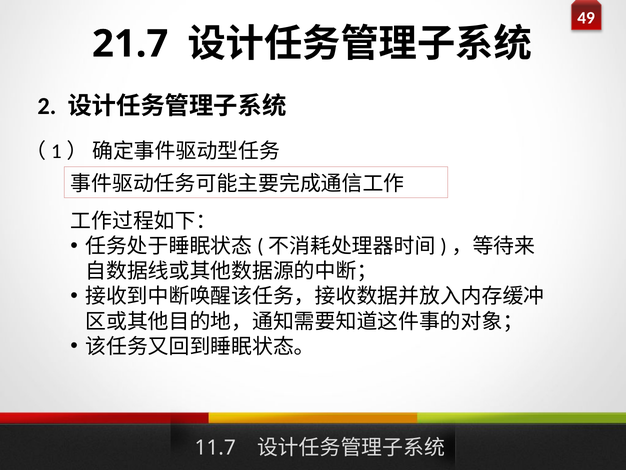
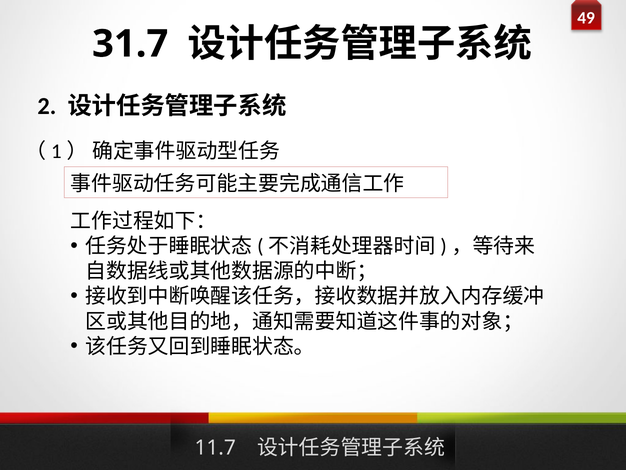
21.7: 21.7 -> 31.7
